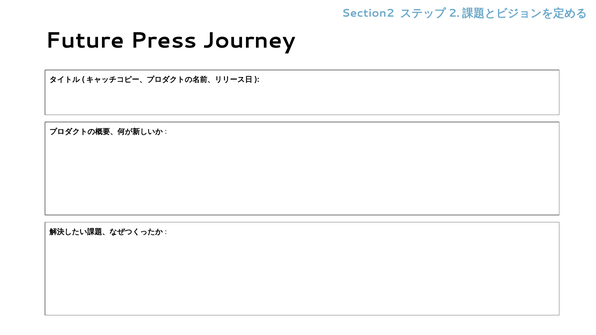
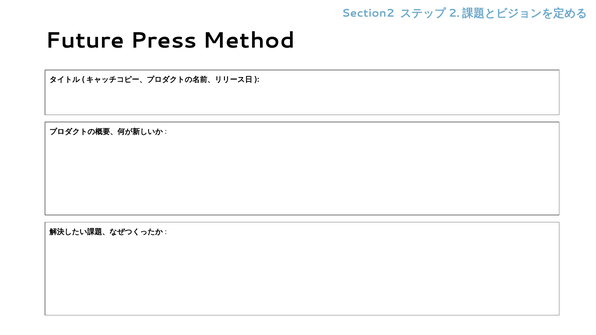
Journey: Journey -> Method
